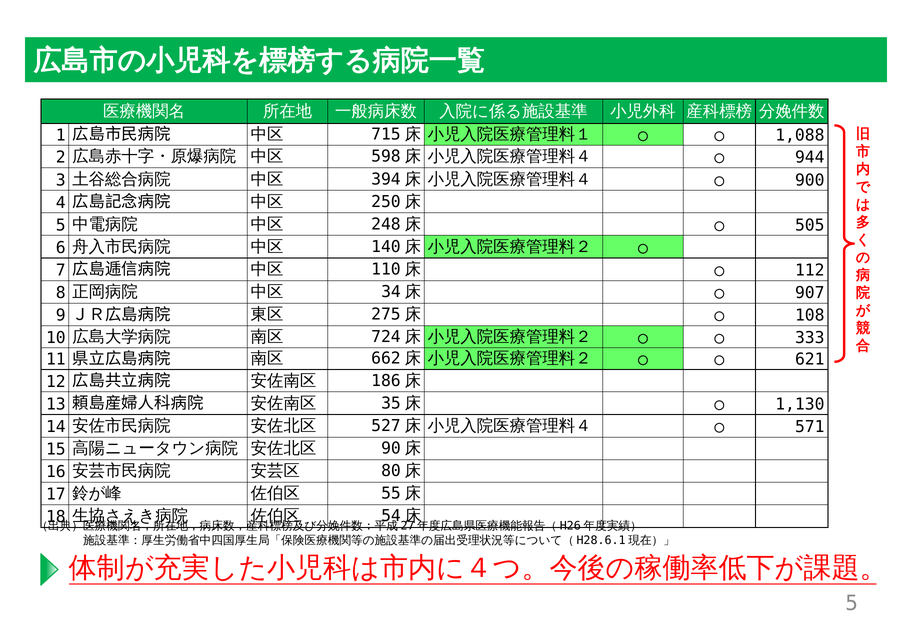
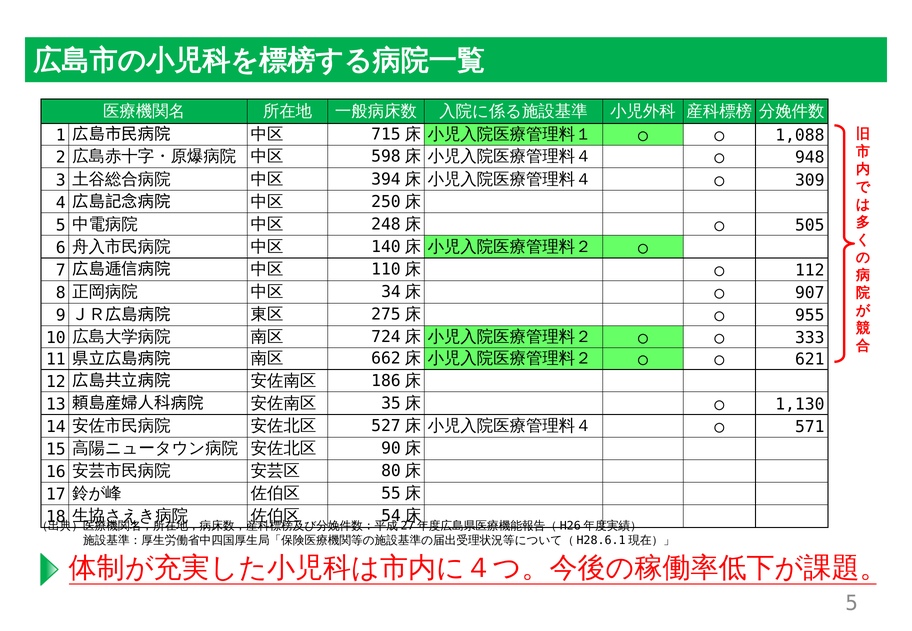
944: 944 -> 948
900: 900 -> 309
108: 108 -> 955
